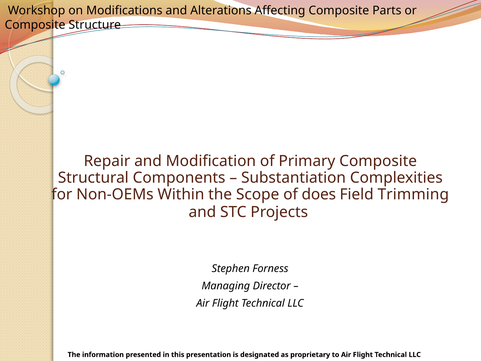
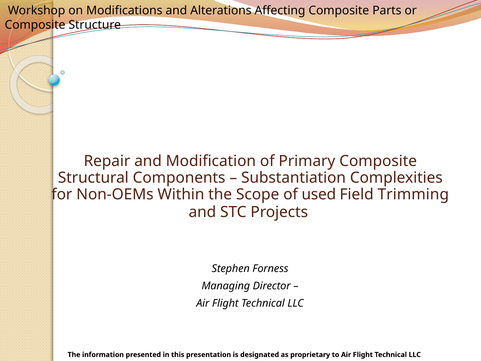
does: does -> used
